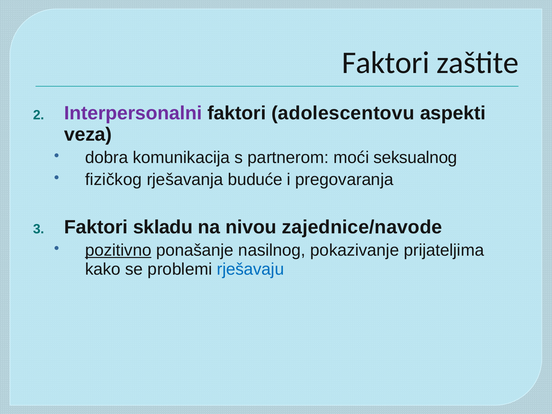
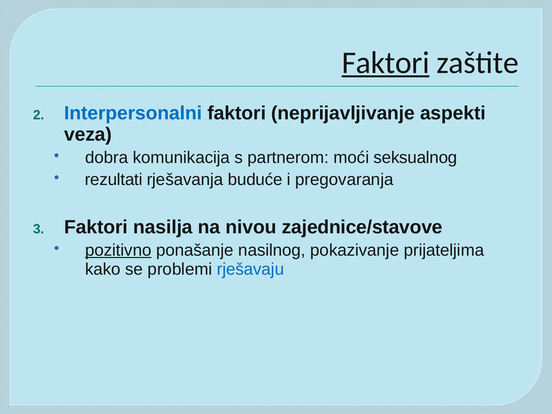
Faktori at (386, 63) underline: none -> present
Interpersonalni colour: purple -> blue
adolescentovu: adolescentovu -> neprijavljivanje
fizičkog: fizičkog -> rezultati
skladu: skladu -> nasilja
zajednice/navode: zajednice/navode -> zajednice/stavove
